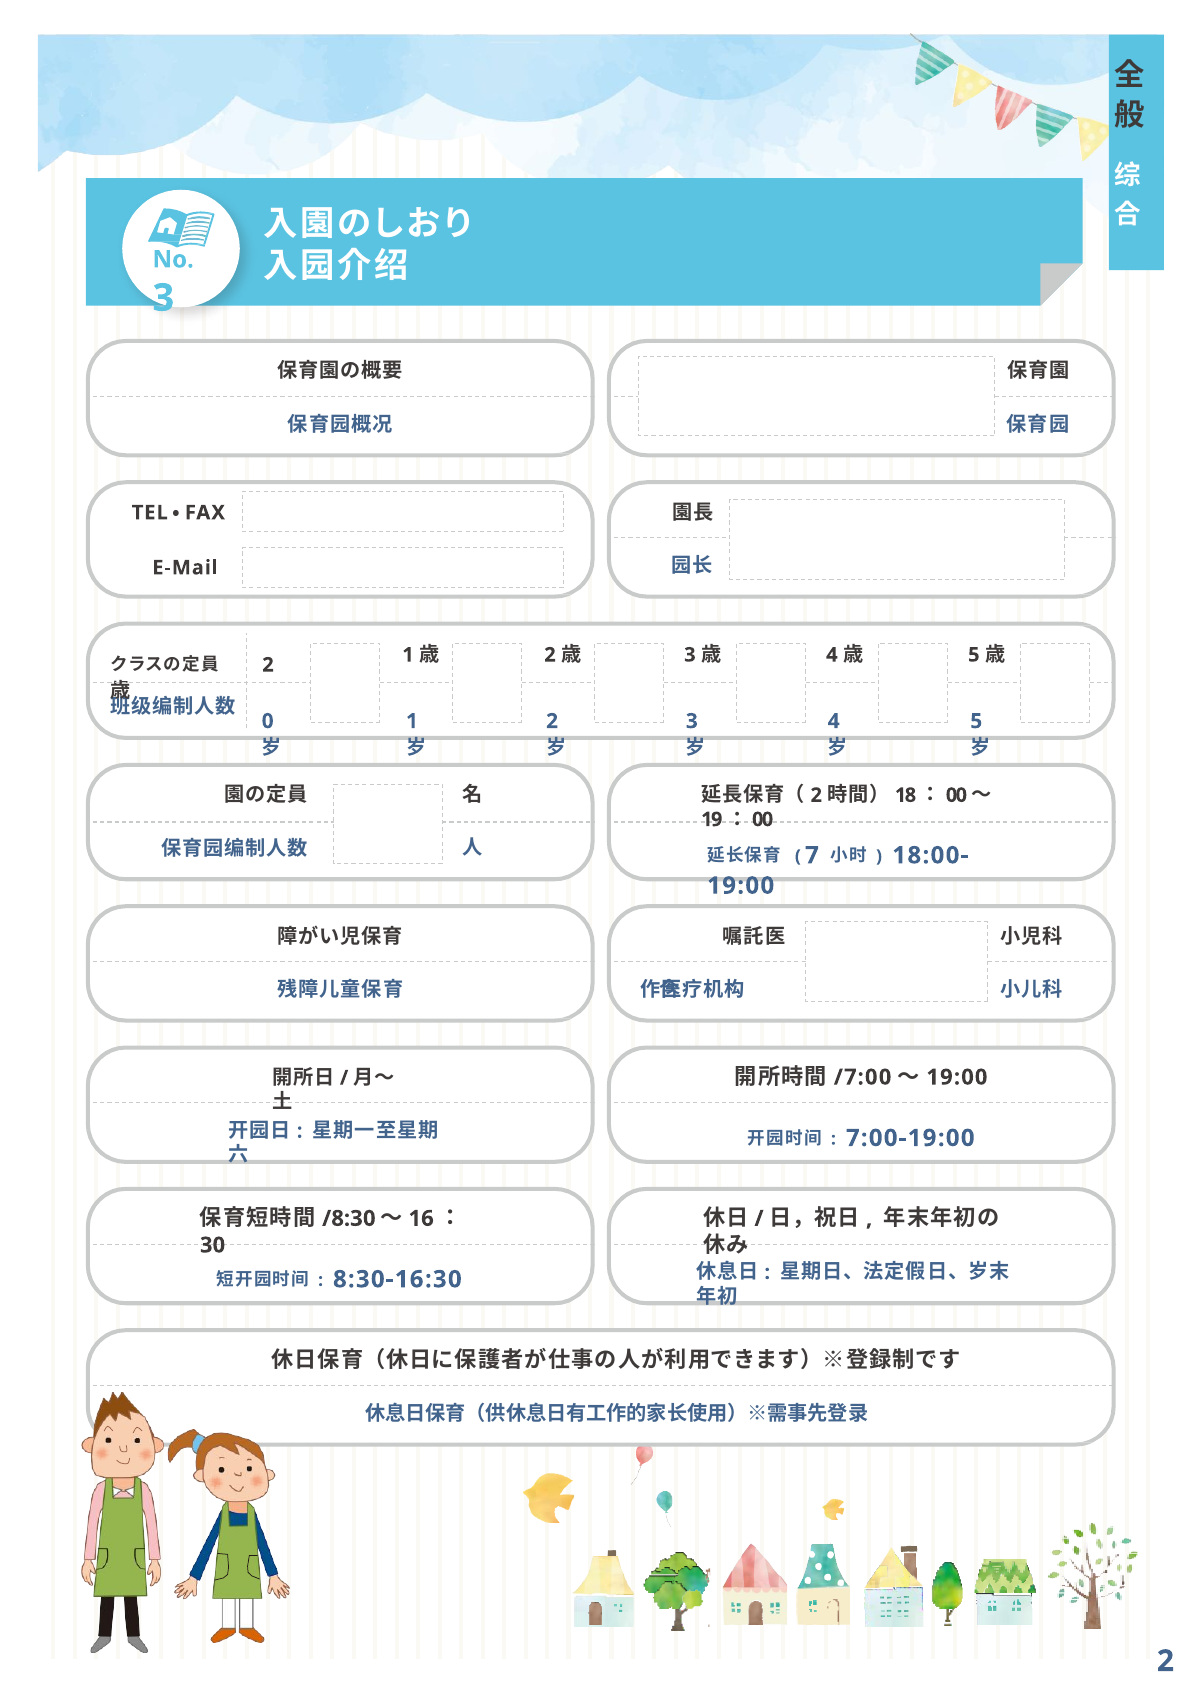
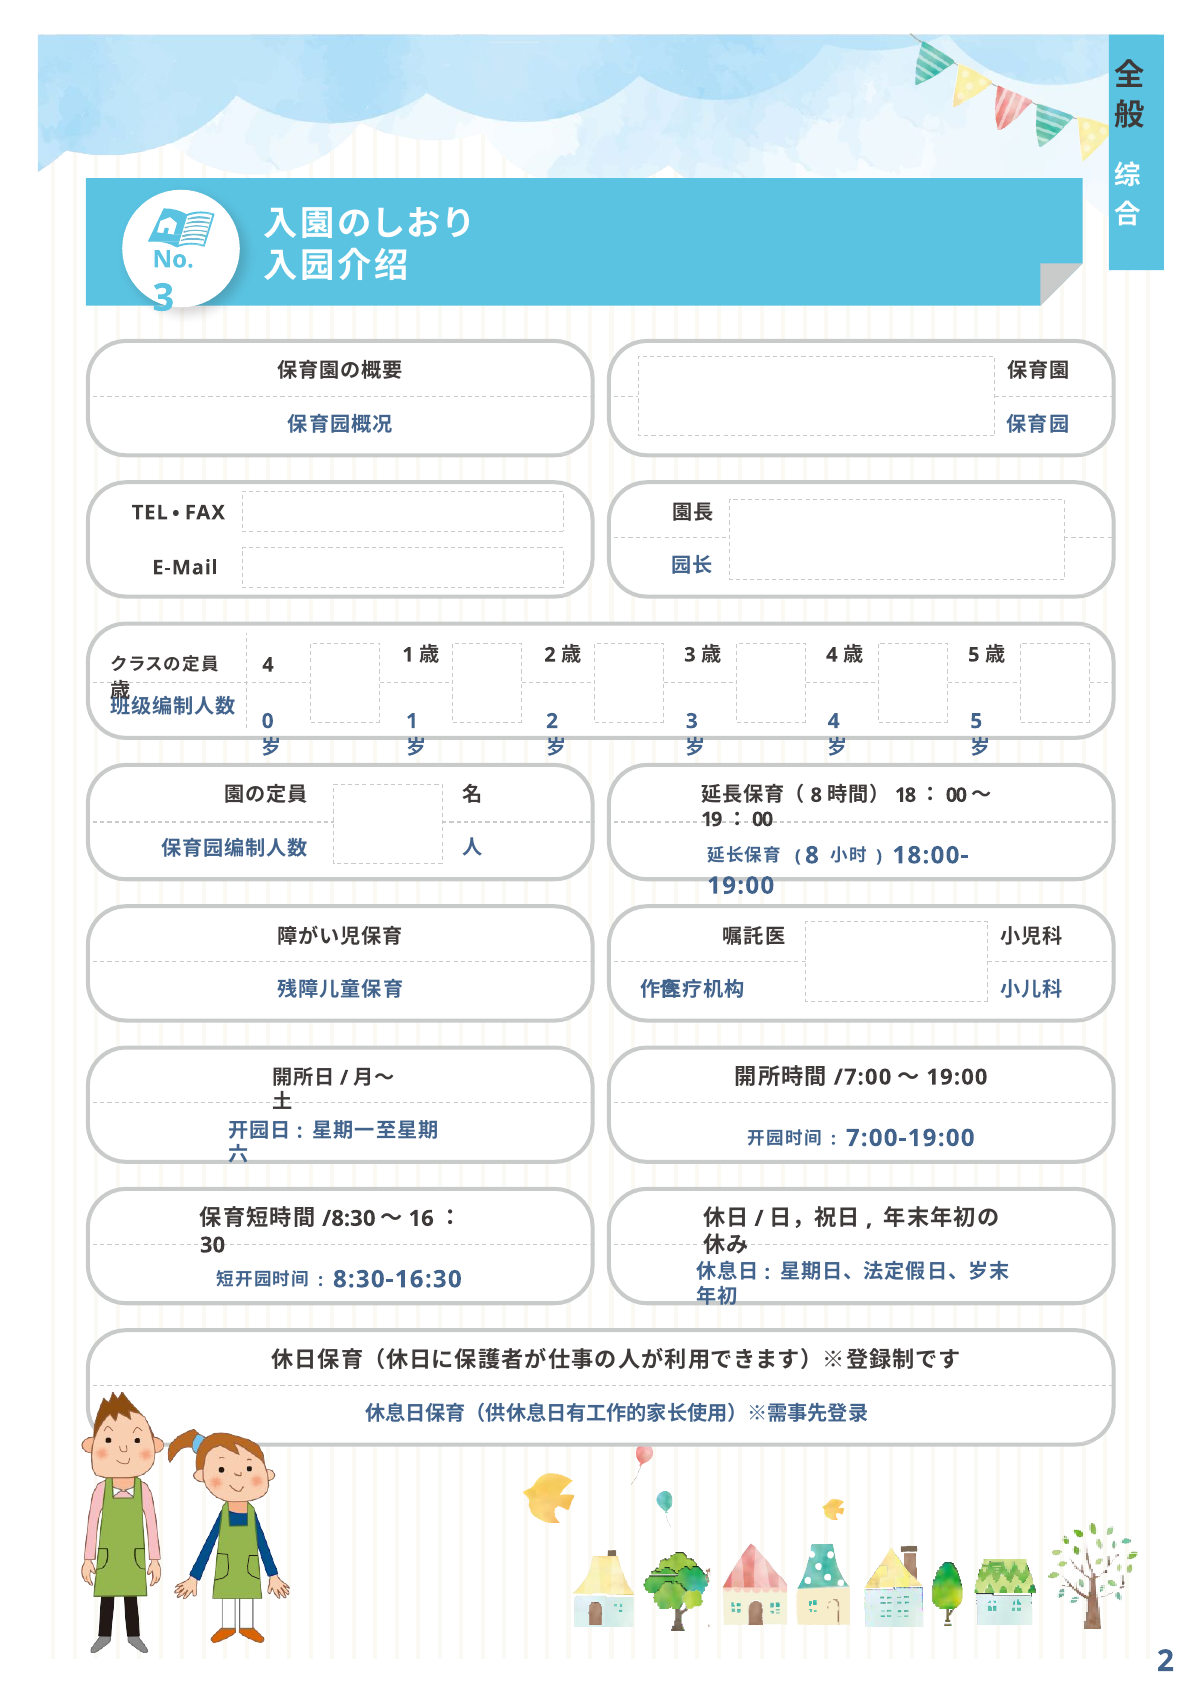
2 at (268, 665): 2 -> 4
2 at (816, 795): 2 -> 8
7 at (812, 855): 7 -> 8
